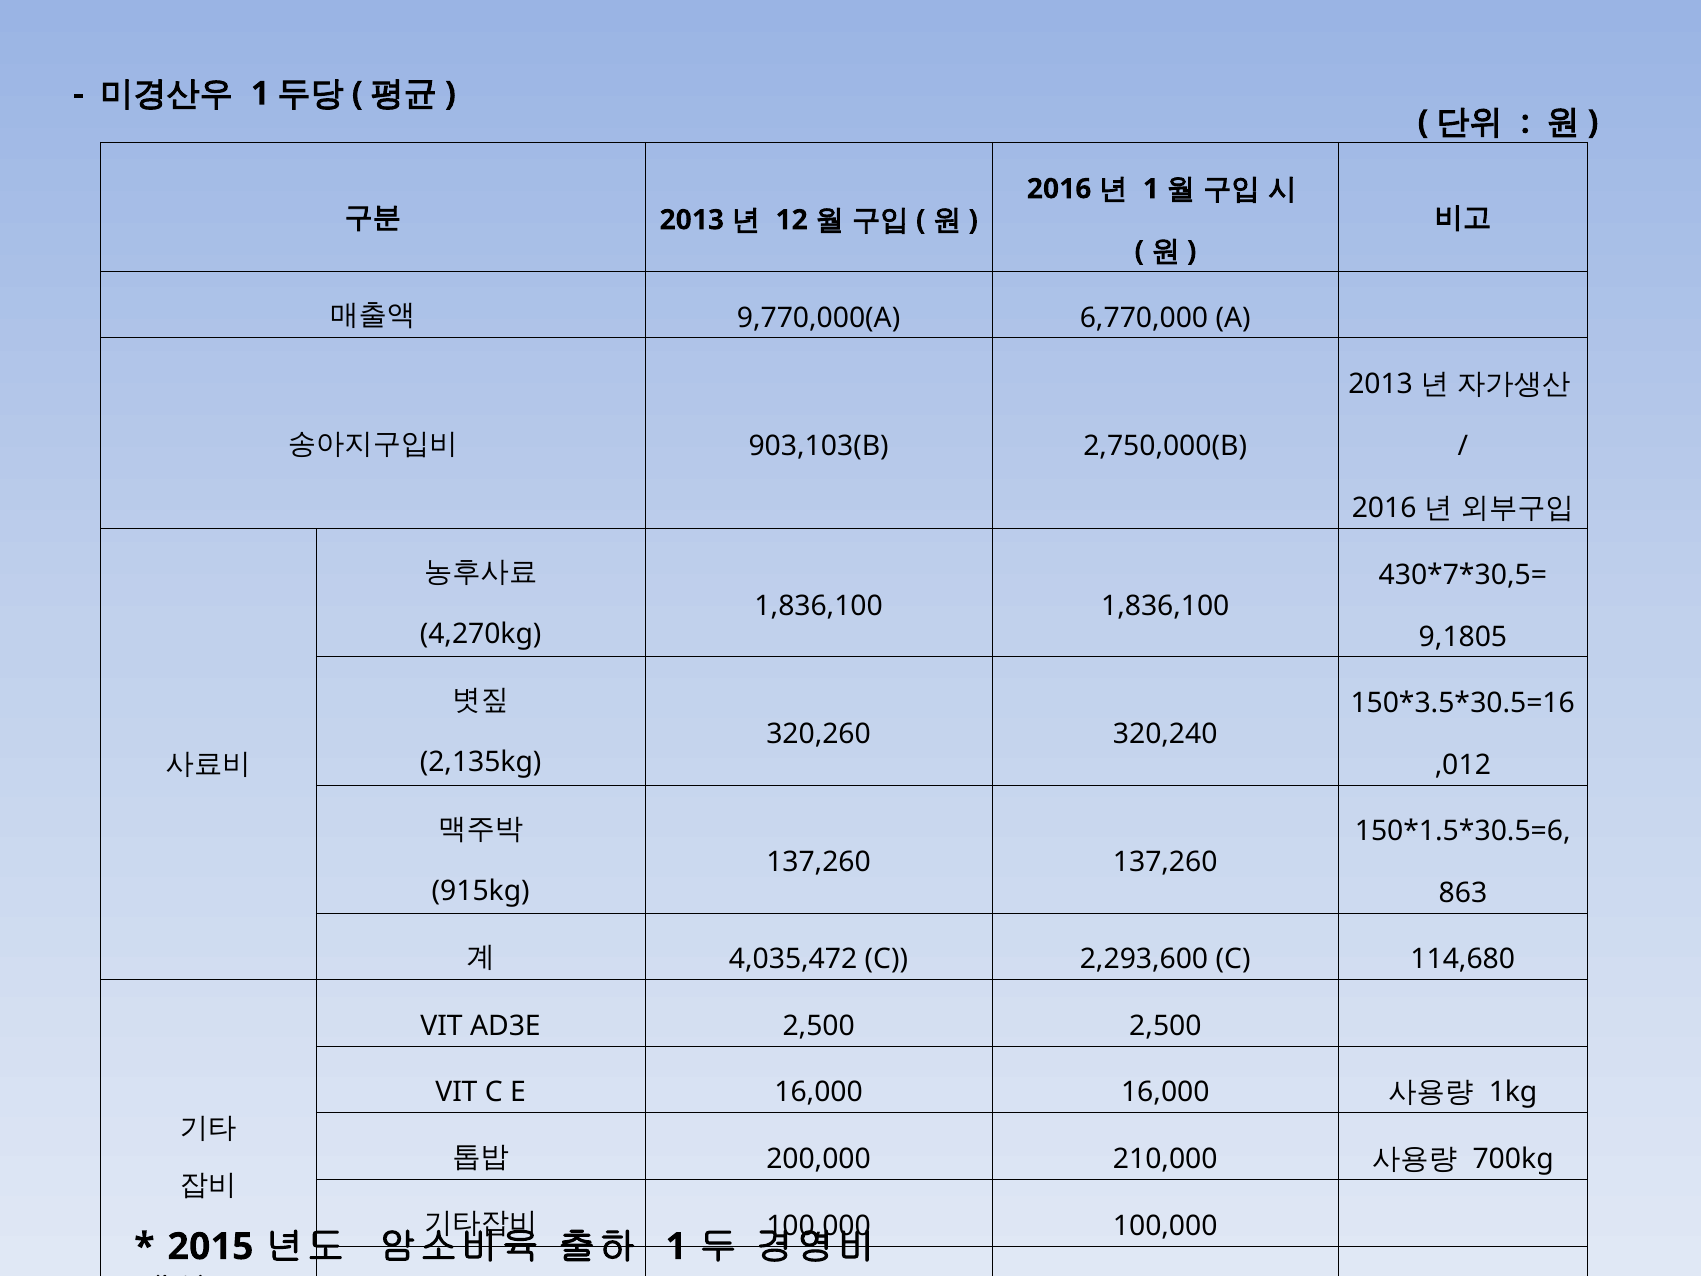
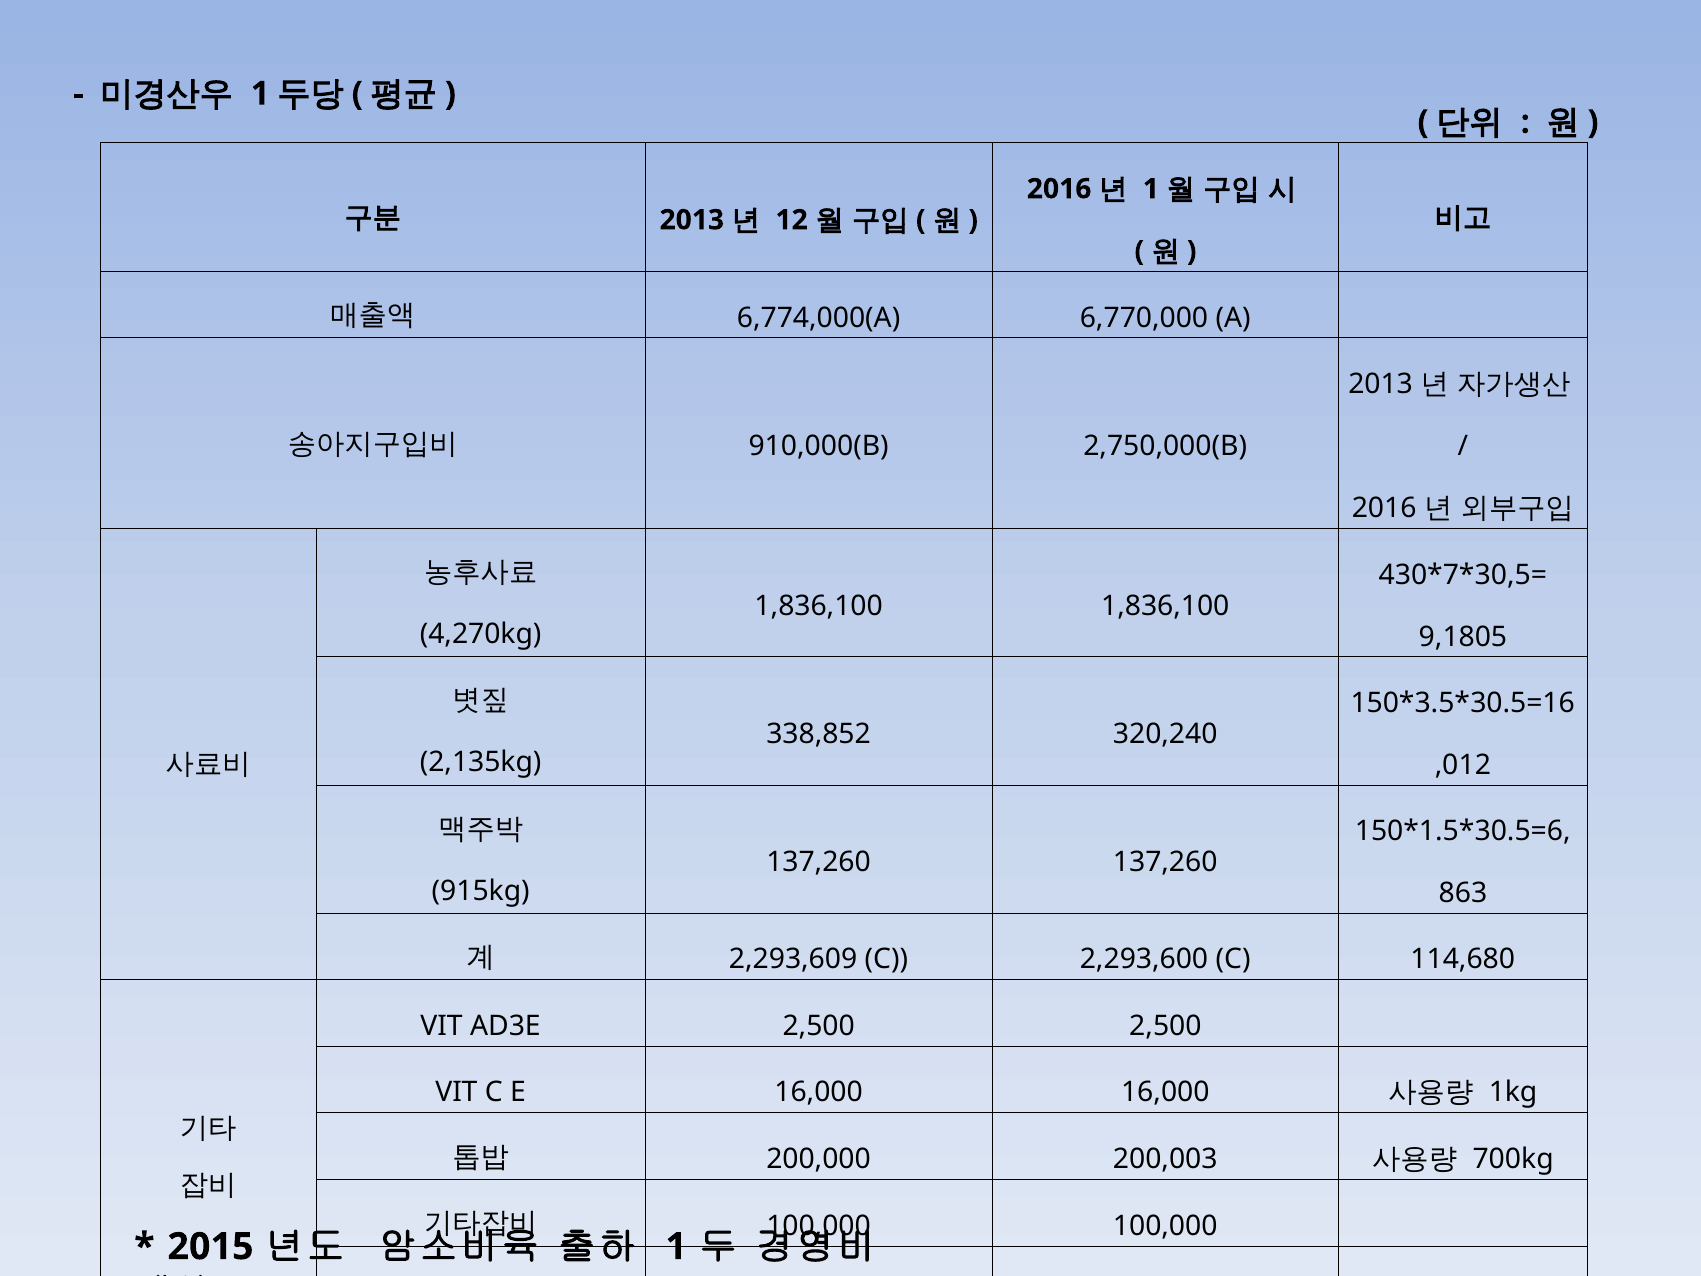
9,770,000(A: 9,770,000(A -> 6,774,000(A
903,103(B: 903,103(B -> 910,000(B
320,260: 320,260 -> 338,852
4,035,472: 4,035,472 -> 2,293,609
210,000: 210,000 -> 200,003
